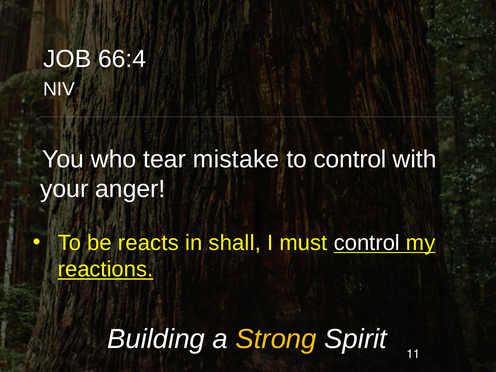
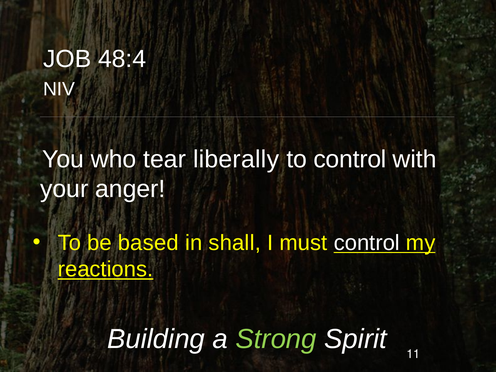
66:4: 66:4 -> 48:4
mistake: mistake -> liberally
reacts: reacts -> based
Strong colour: yellow -> light green
